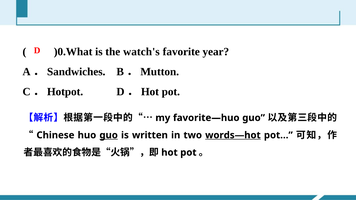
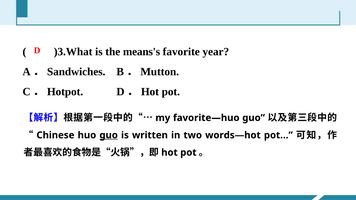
)0.What: )0.What -> )3.What
watch's: watch's -> means's
words—hot underline: present -> none
